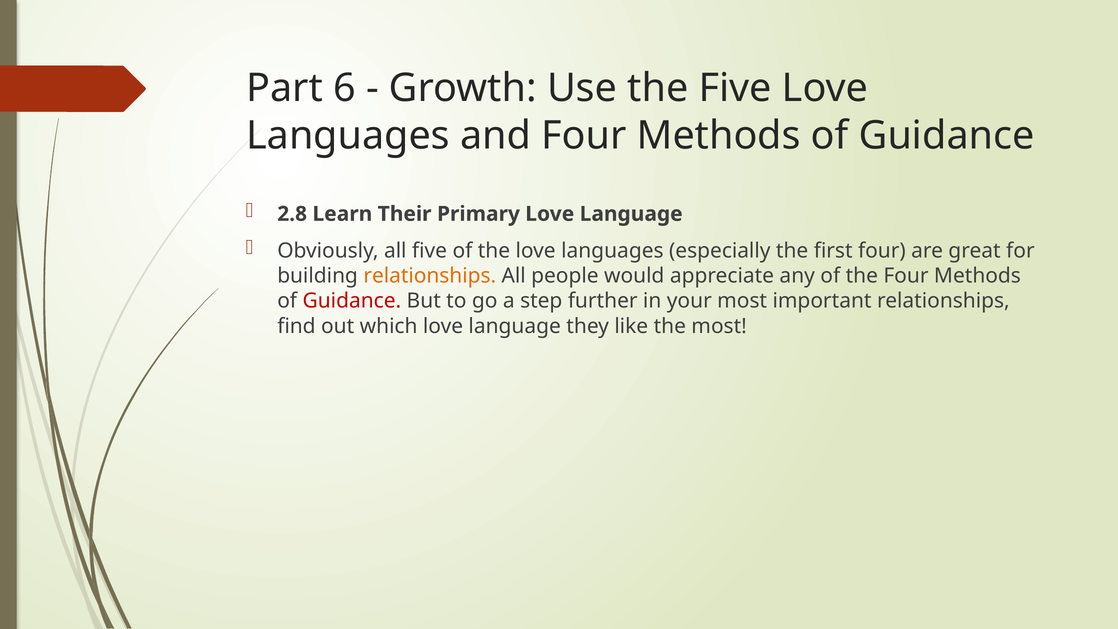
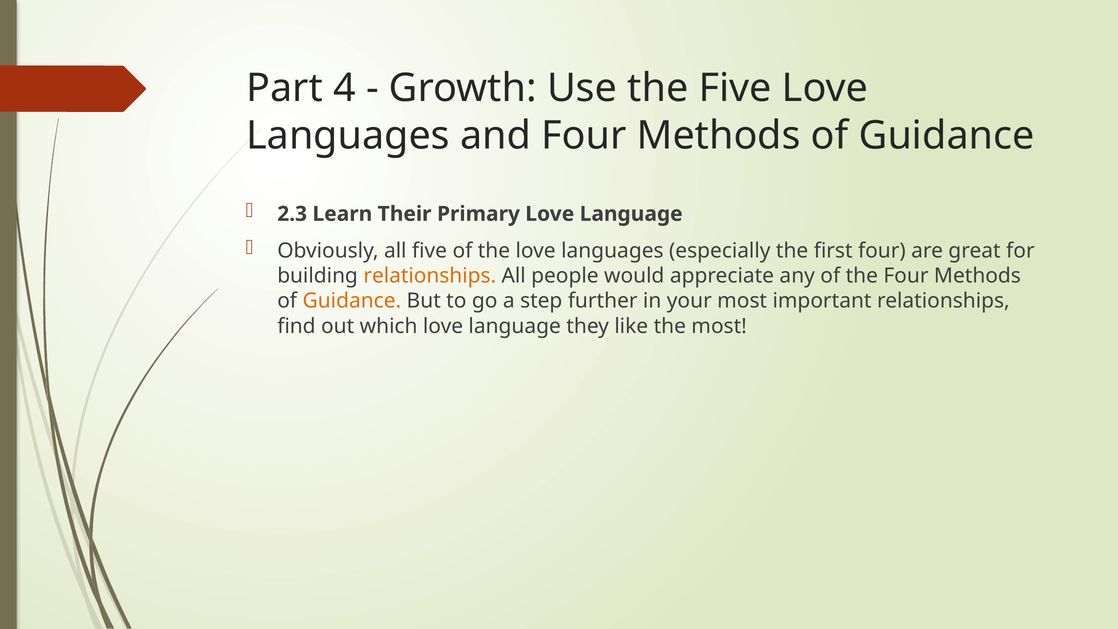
6: 6 -> 4
2.8: 2.8 -> 2.3
Guidance at (352, 301) colour: red -> orange
